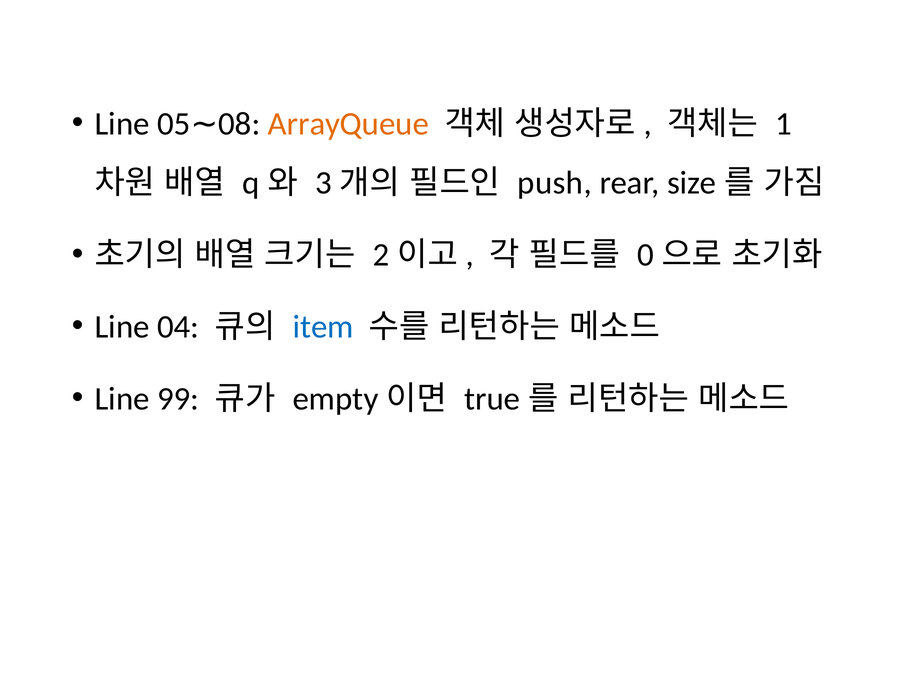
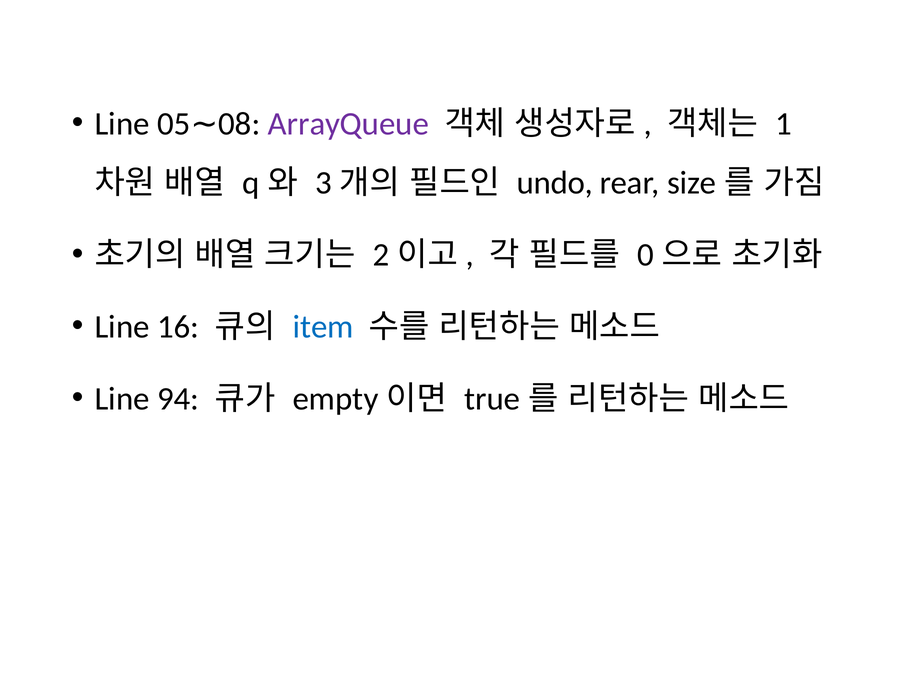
ArrayQueue colour: orange -> purple
push: push -> undo
04: 04 -> 16
99: 99 -> 94
